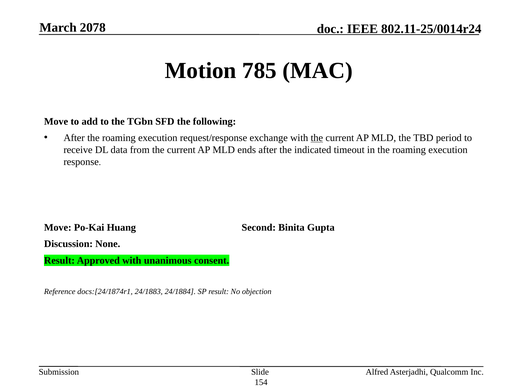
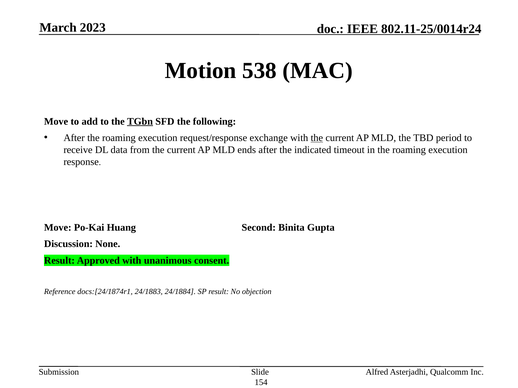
2078: 2078 -> 2023
785: 785 -> 538
TGbn underline: none -> present
